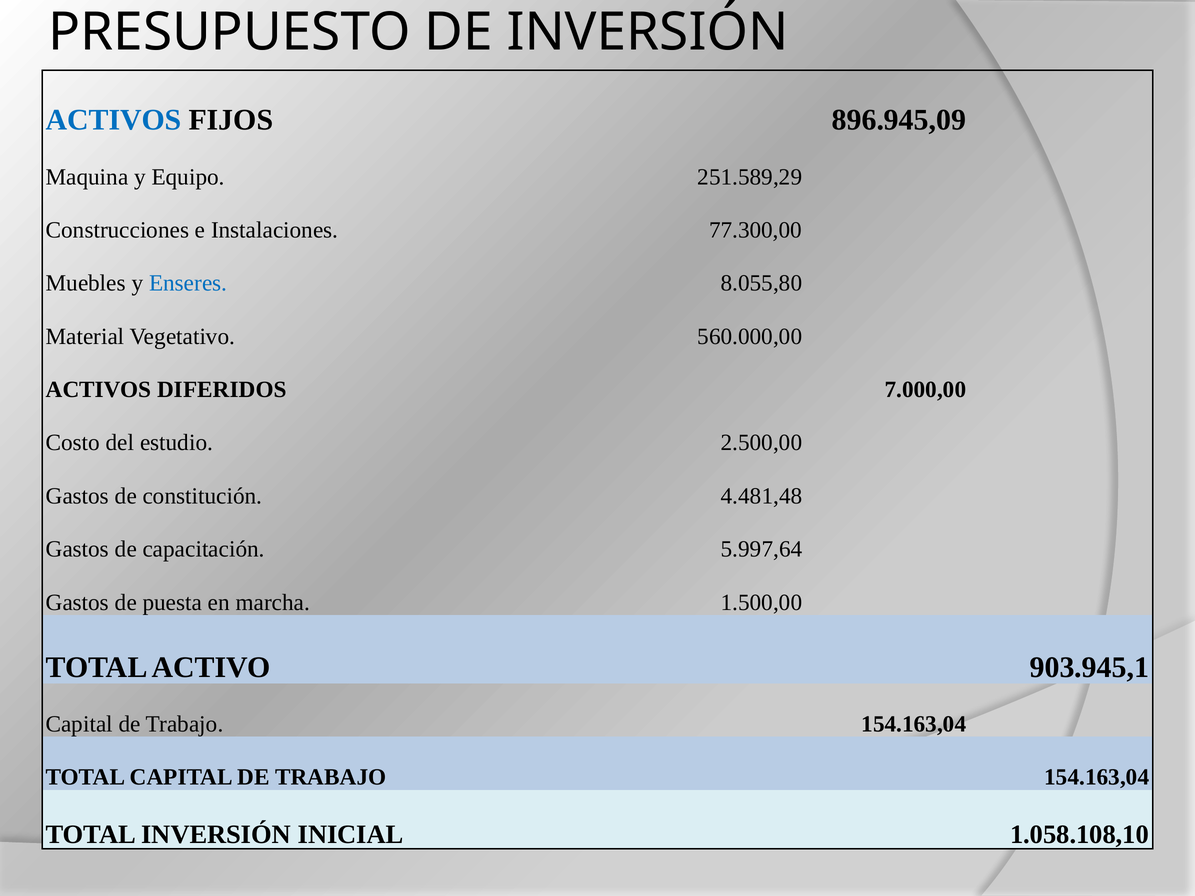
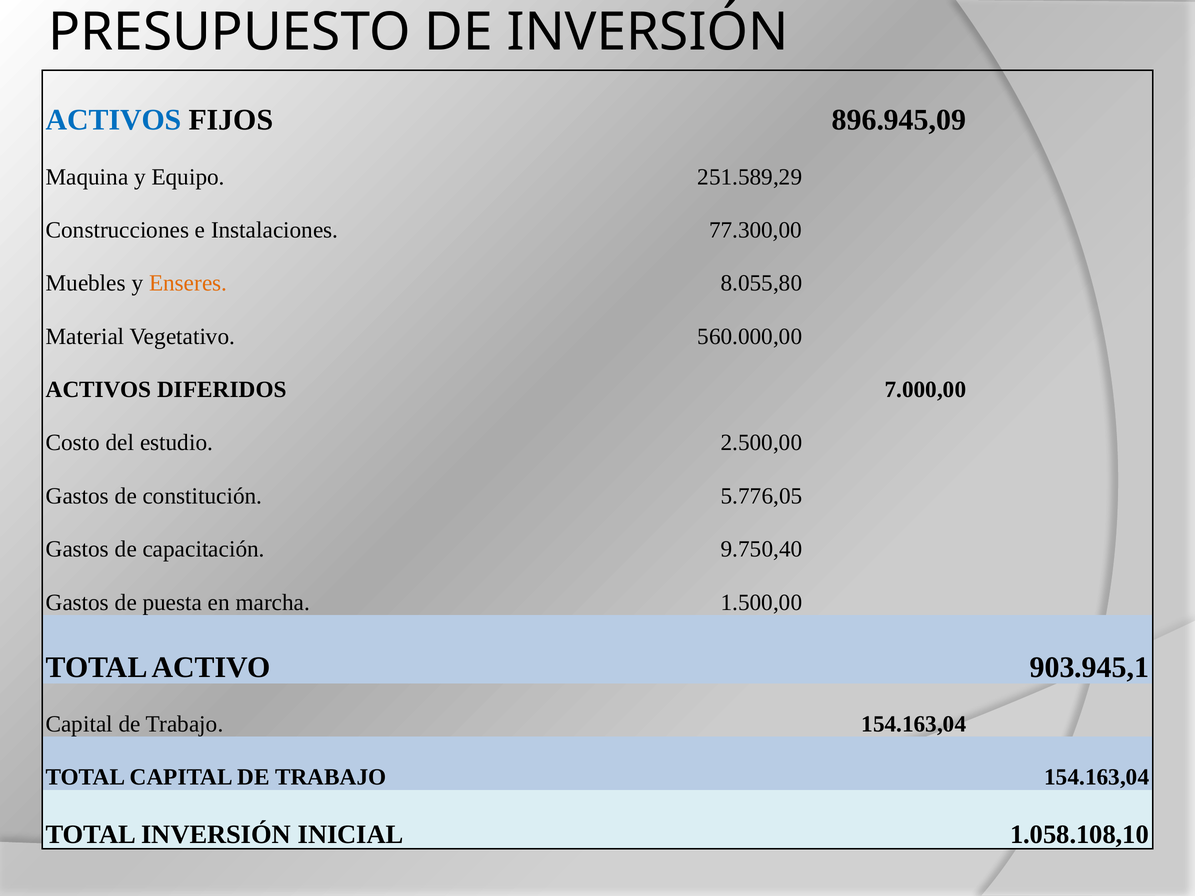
Enseres colour: blue -> orange
4.481,48: 4.481,48 -> 5.776,05
5.997,64: 5.997,64 -> 9.750,40
